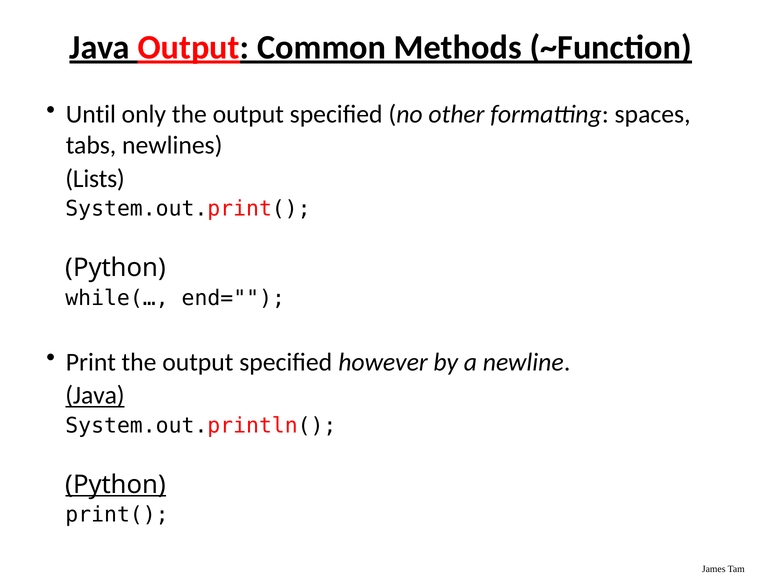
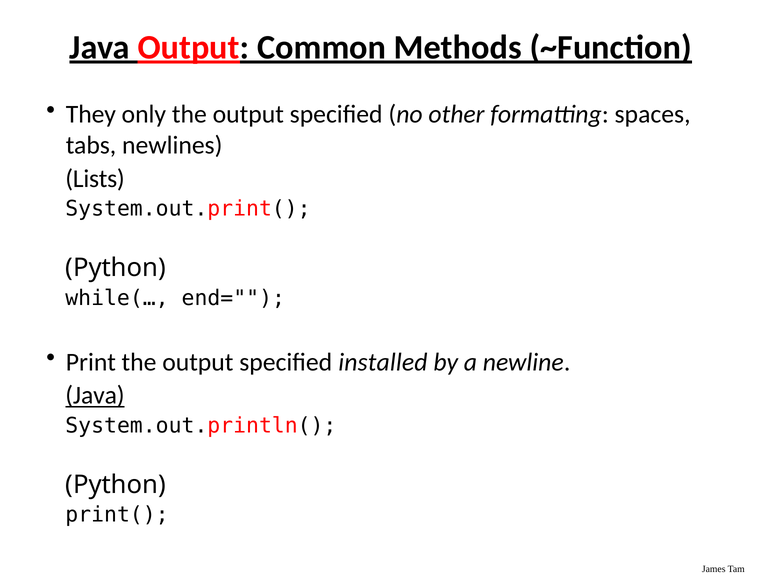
Until: Until -> They
however: however -> installed
Python at (116, 485) underline: present -> none
